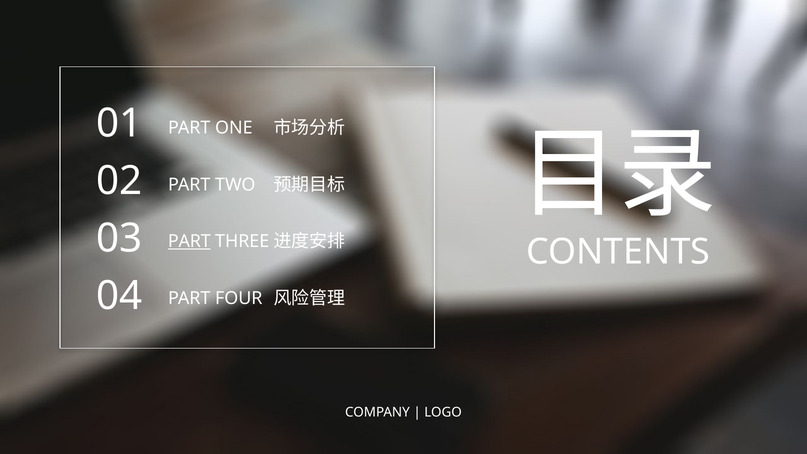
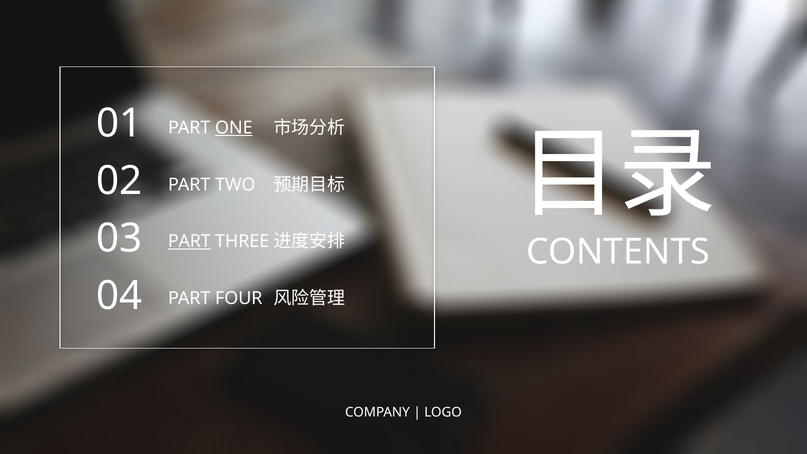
ONE underline: none -> present
